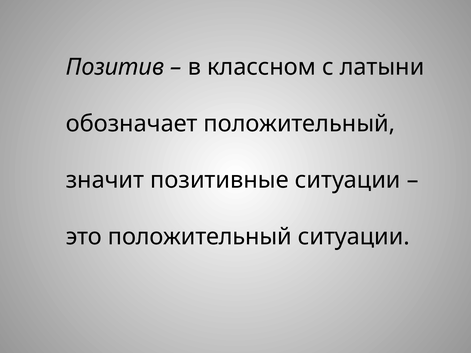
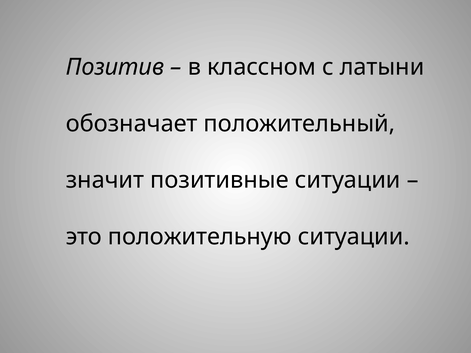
это положительный: положительный -> положительную
